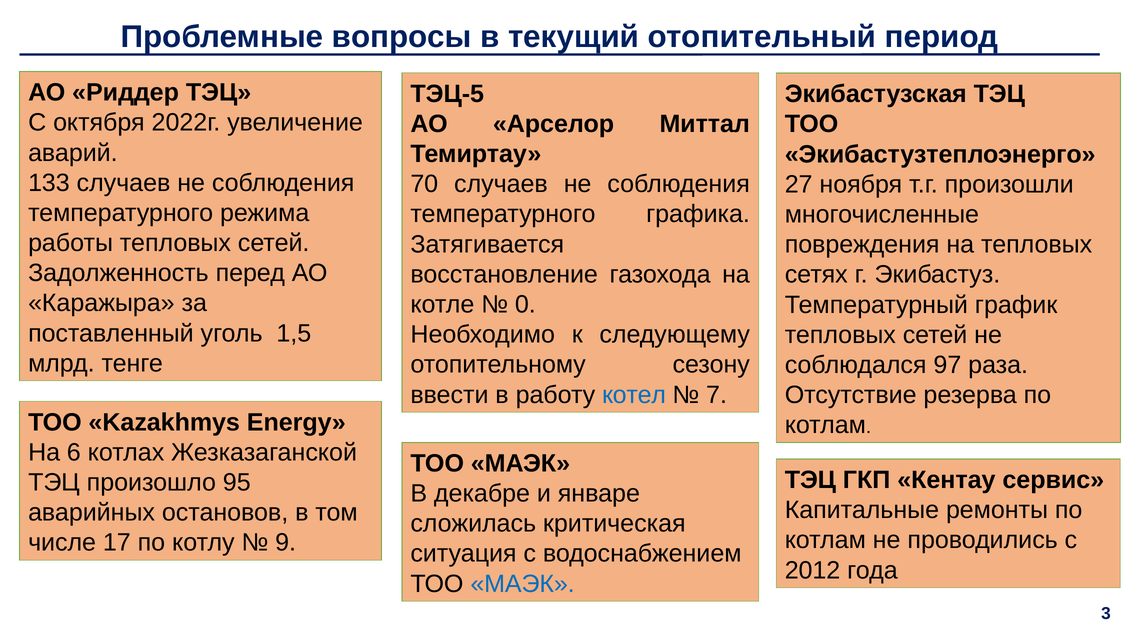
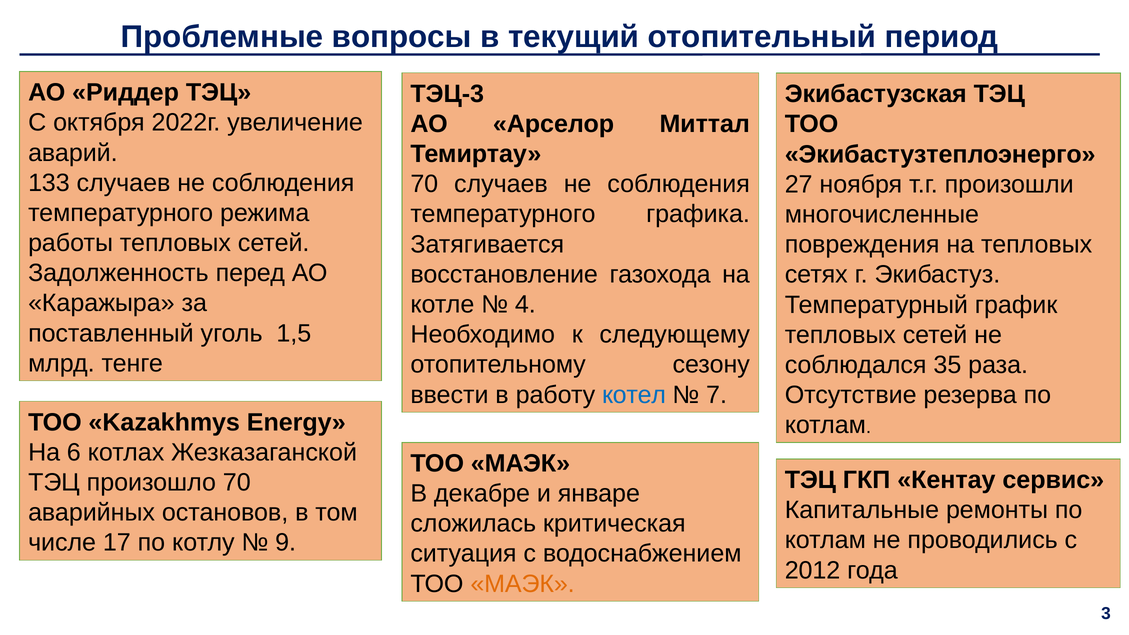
ТЭЦ-5: ТЭЦ-5 -> ТЭЦ-3
0: 0 -> 4
97: 97 -> 35
произошло 95: 95 -> 70
МАЭК at (523, 584) colour: blue -> orange
